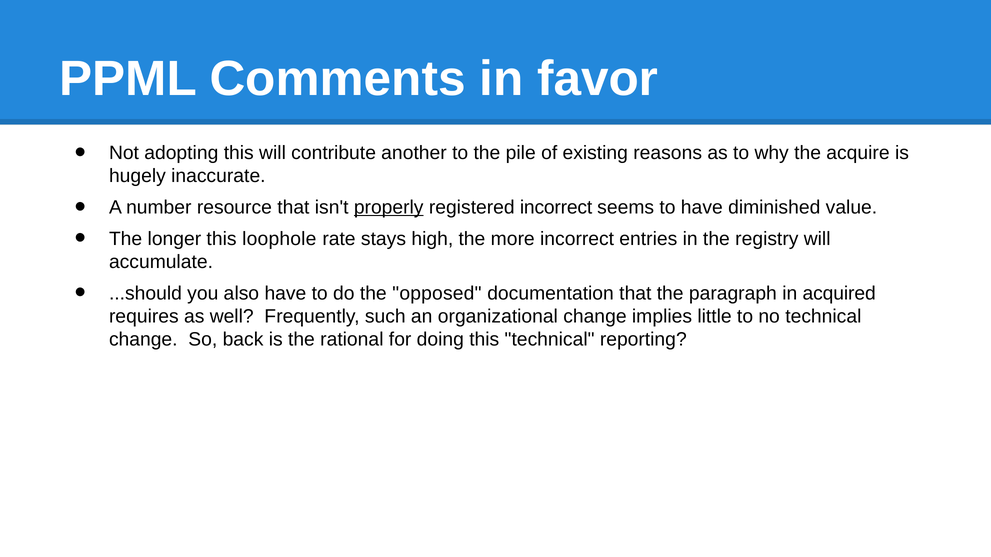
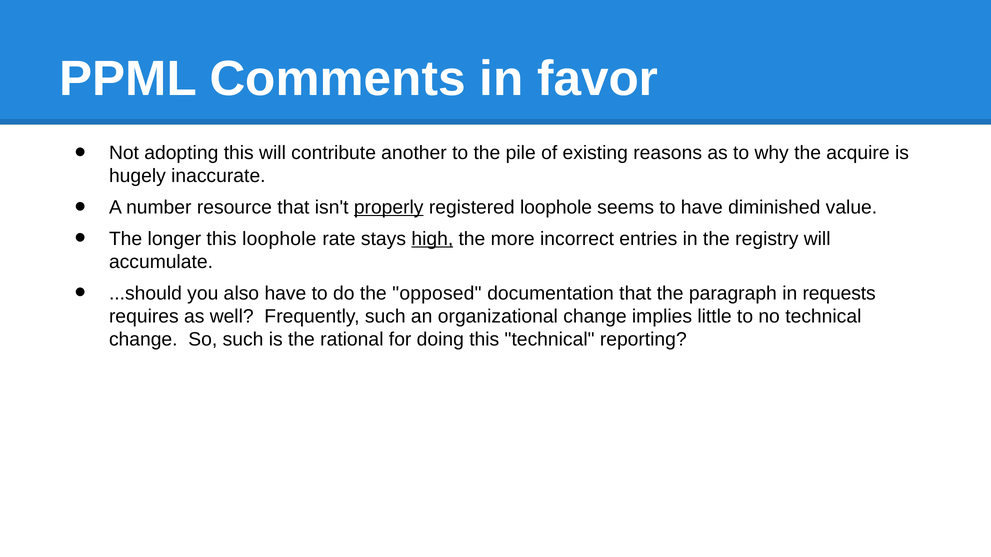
registered incorrect: incorrect -> loophole
high underline: none -> present
acquired: acquired -> requests
So back: back -> such
